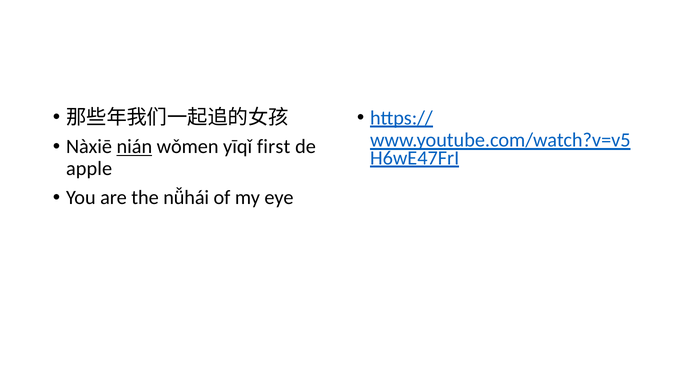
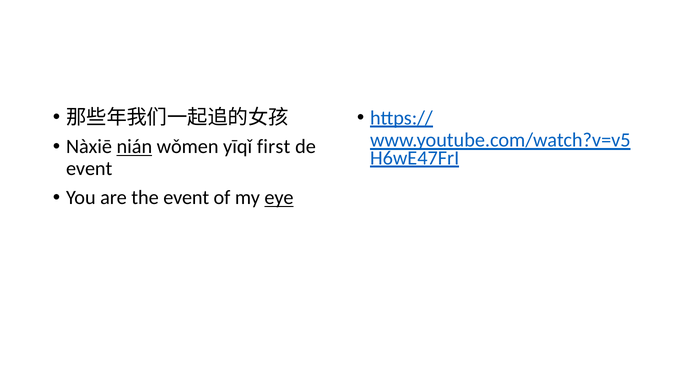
apple at (89, 169): apple -> event
the nǚhái: nǚhái -> event
eye underline: none -> present
